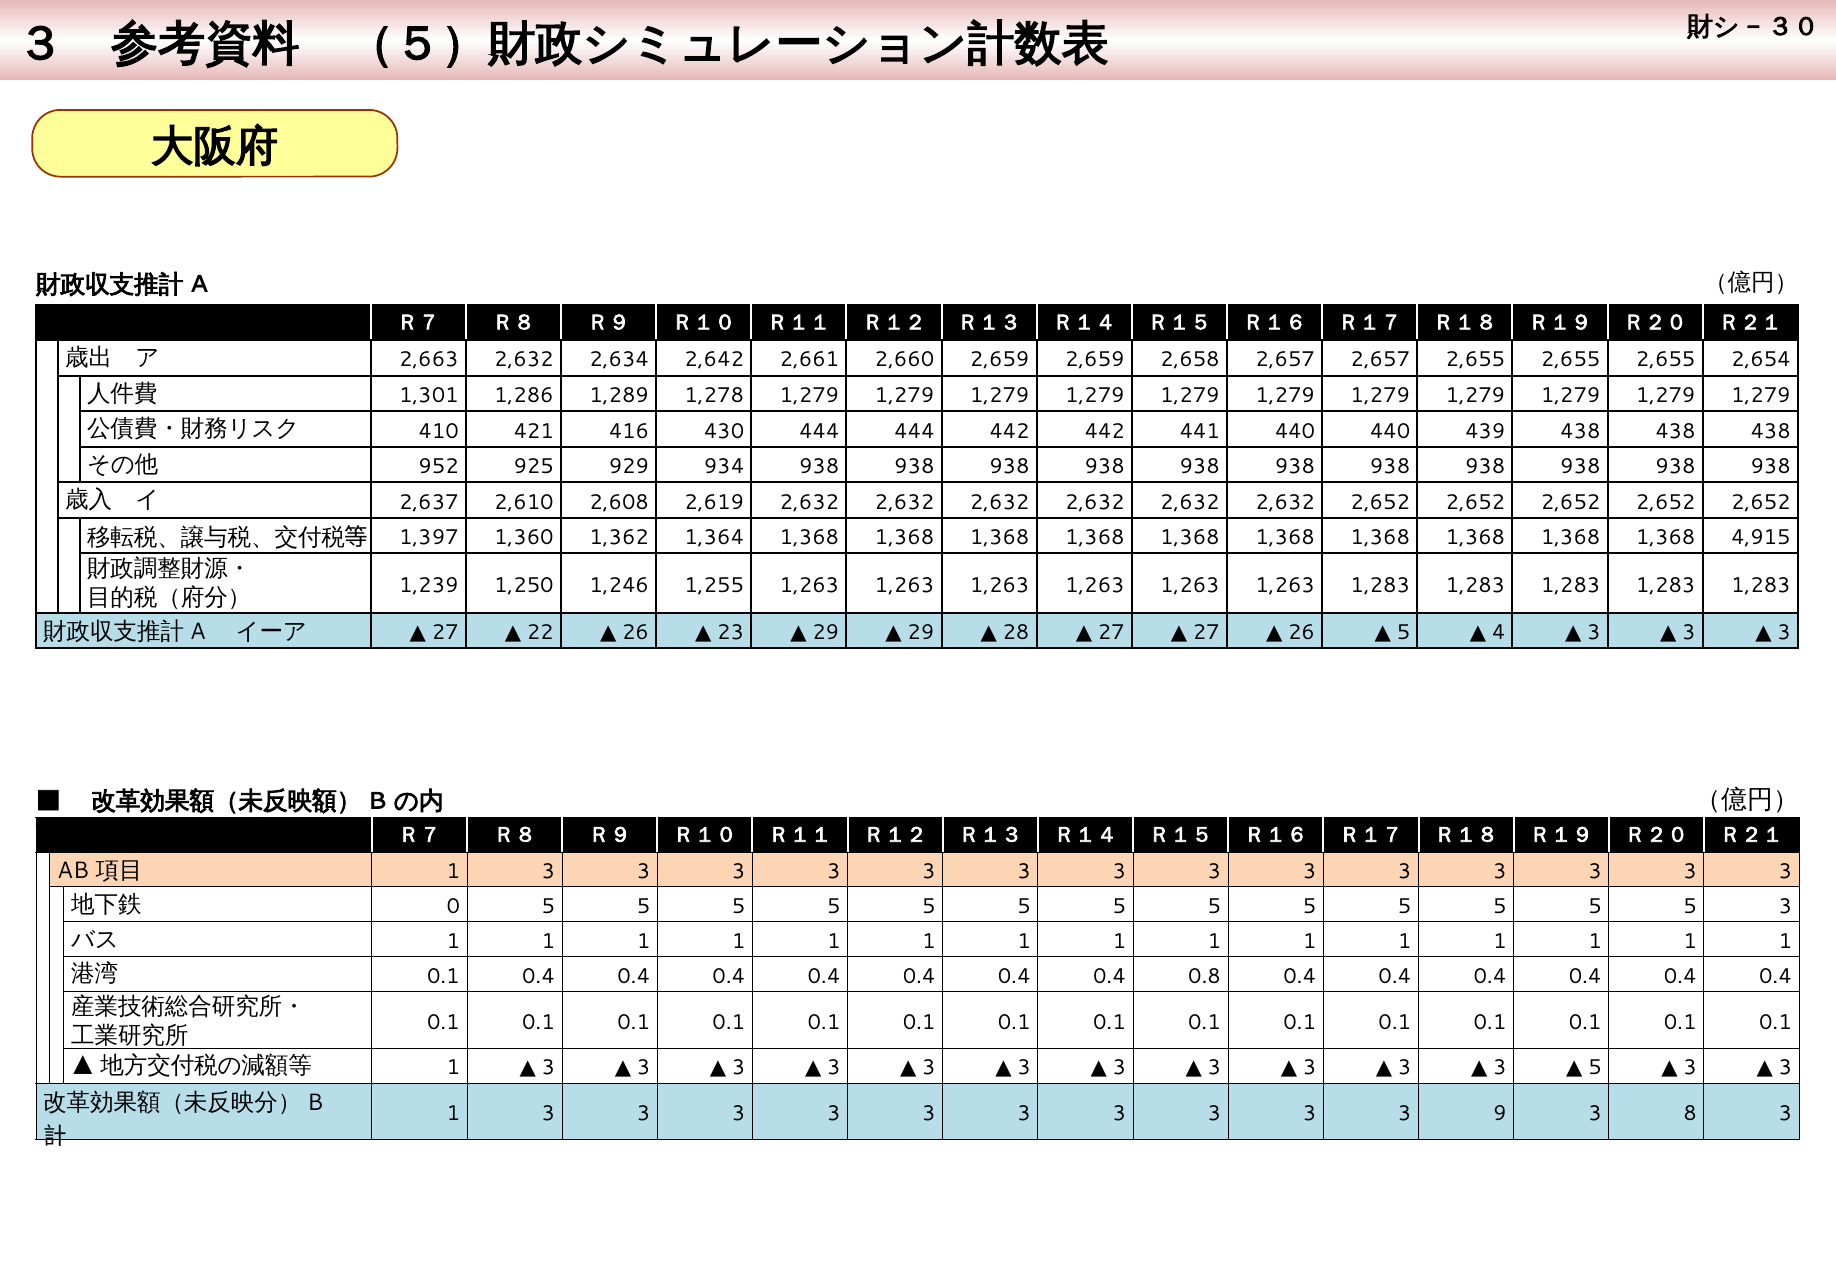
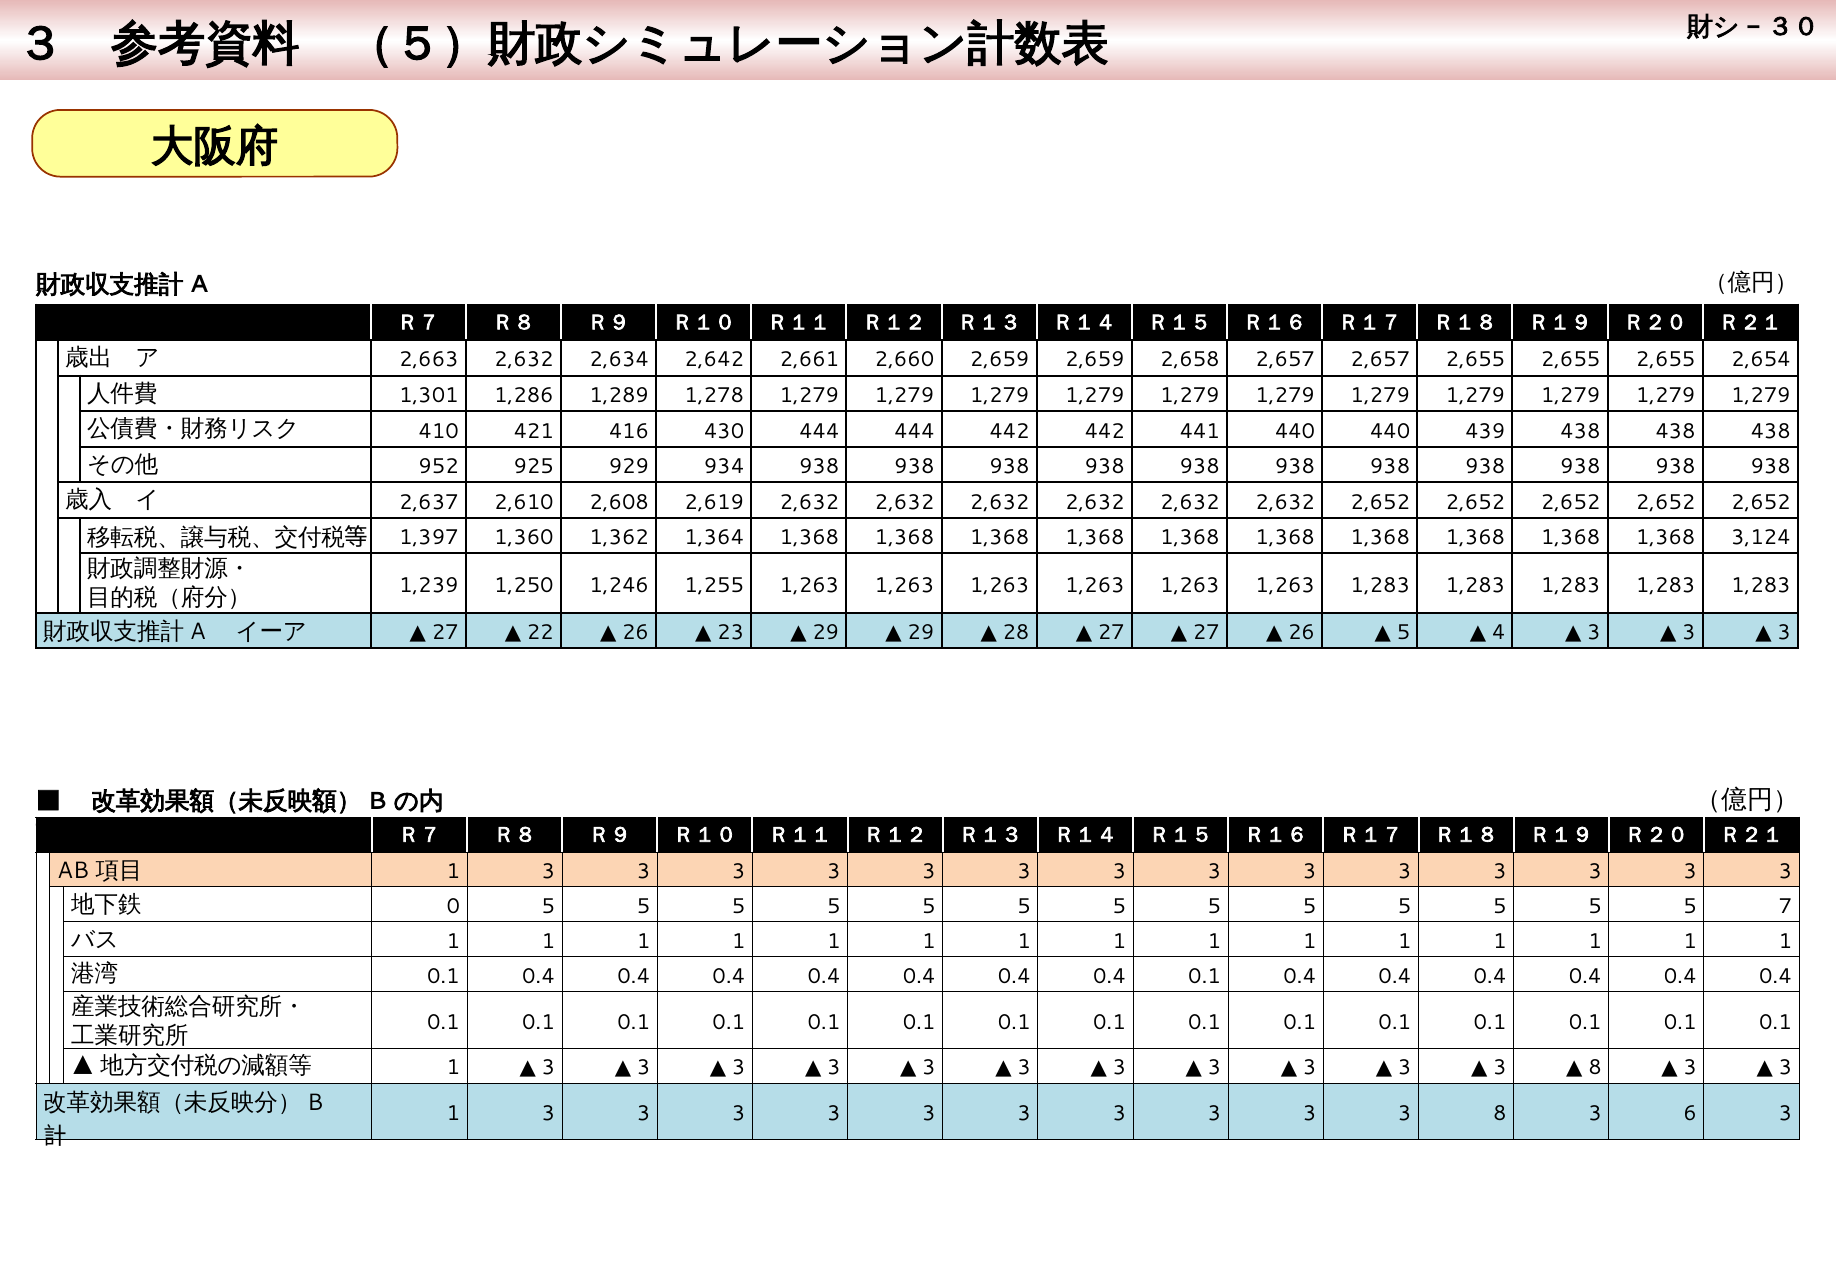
4,915: 4,915 -> 3,124
5 3: 3 -> 7
0.4 0.8: 0.8 -> 0.1
5 at (1595, 1068): 5 -> 8
3 9: 9 -> 8
8: 8 -> 6
